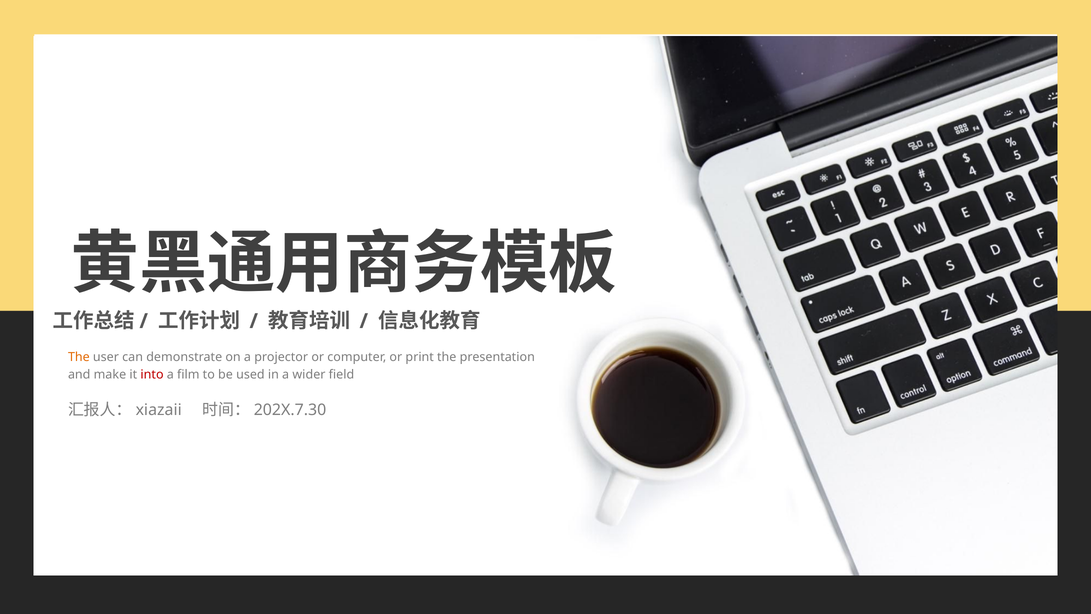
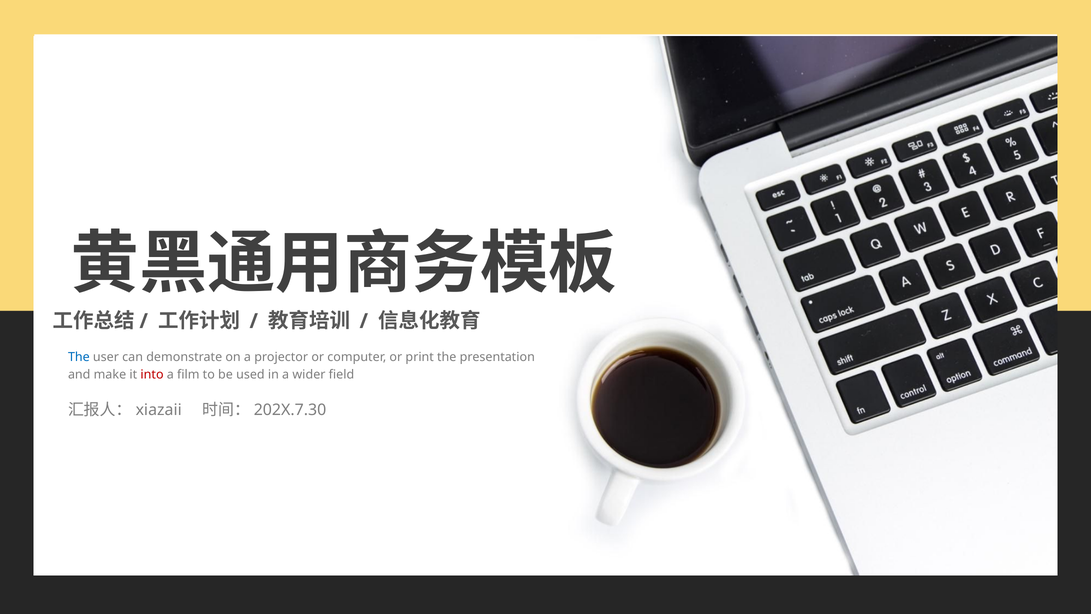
The at (79, 357) colour: orange -> blue
